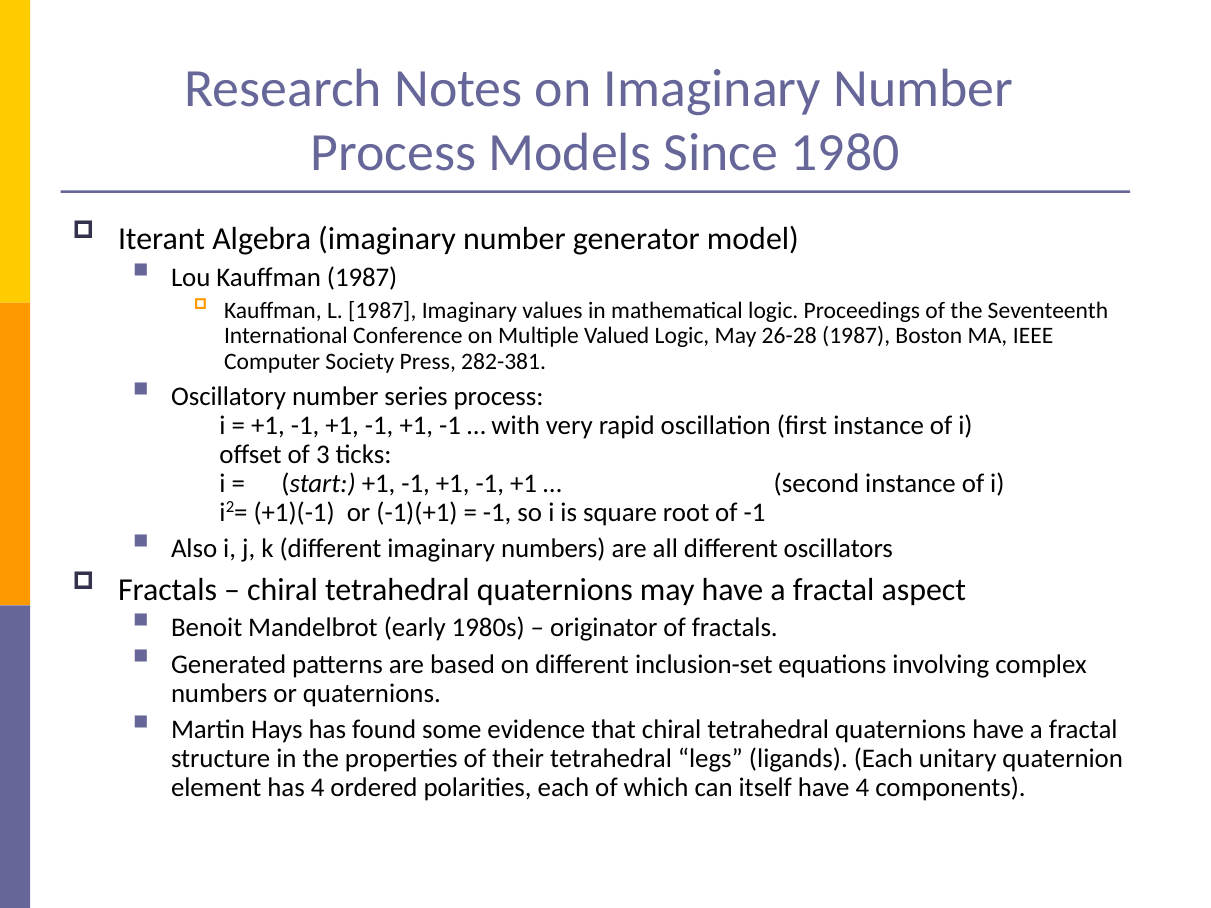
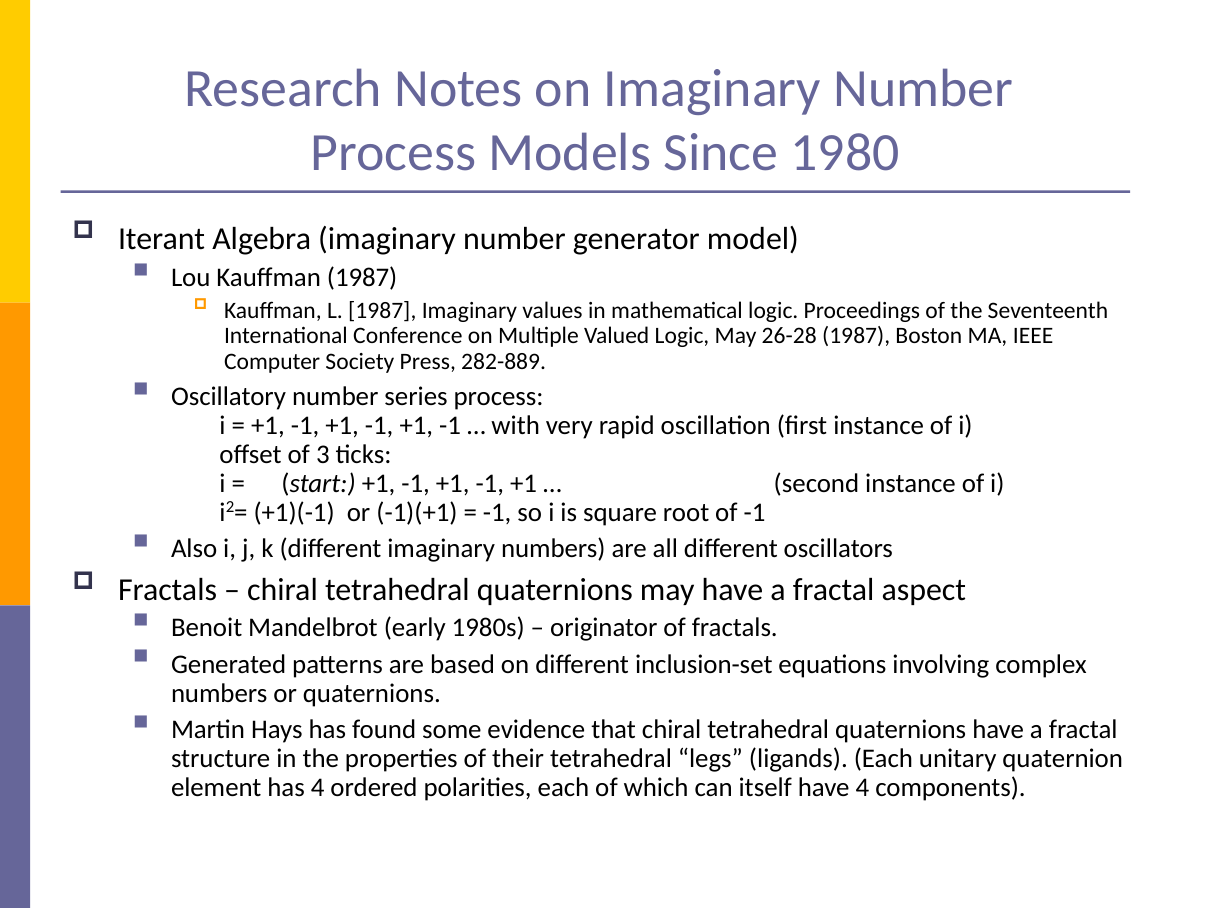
282-381: 282-381 -> 282-889
